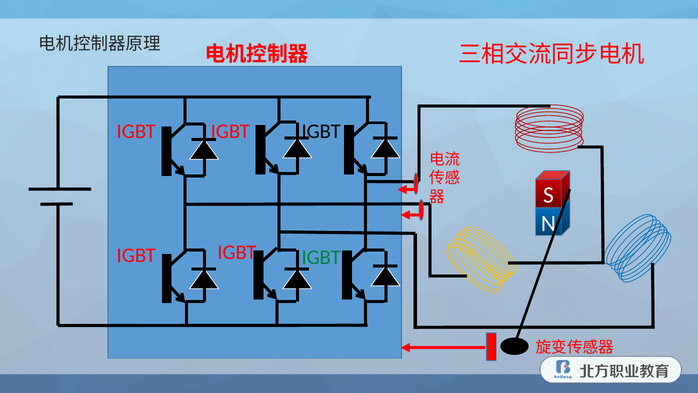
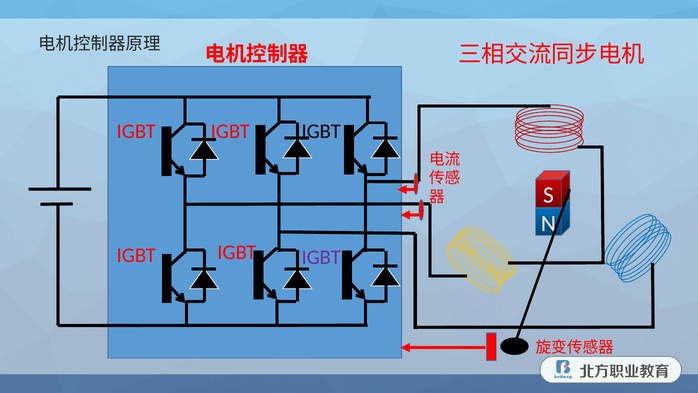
IGBT at (321, 257) colour: green -> purple
